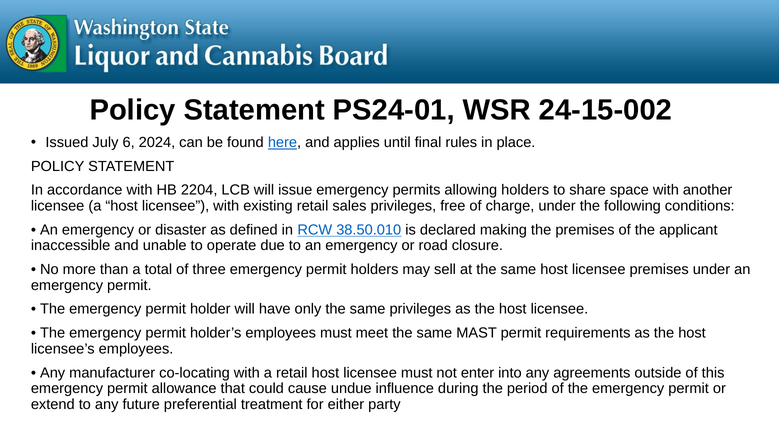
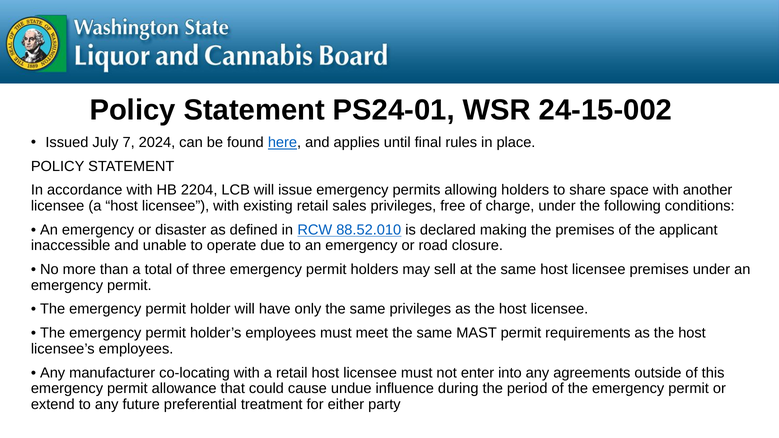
6: 6 -> 7
38.50.010: 38.50.010 -> 88.52.010
